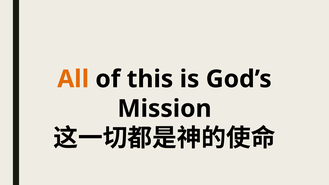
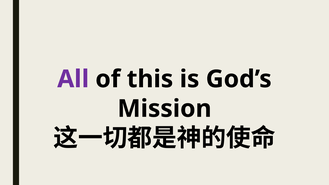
All colour: orange -> purple
